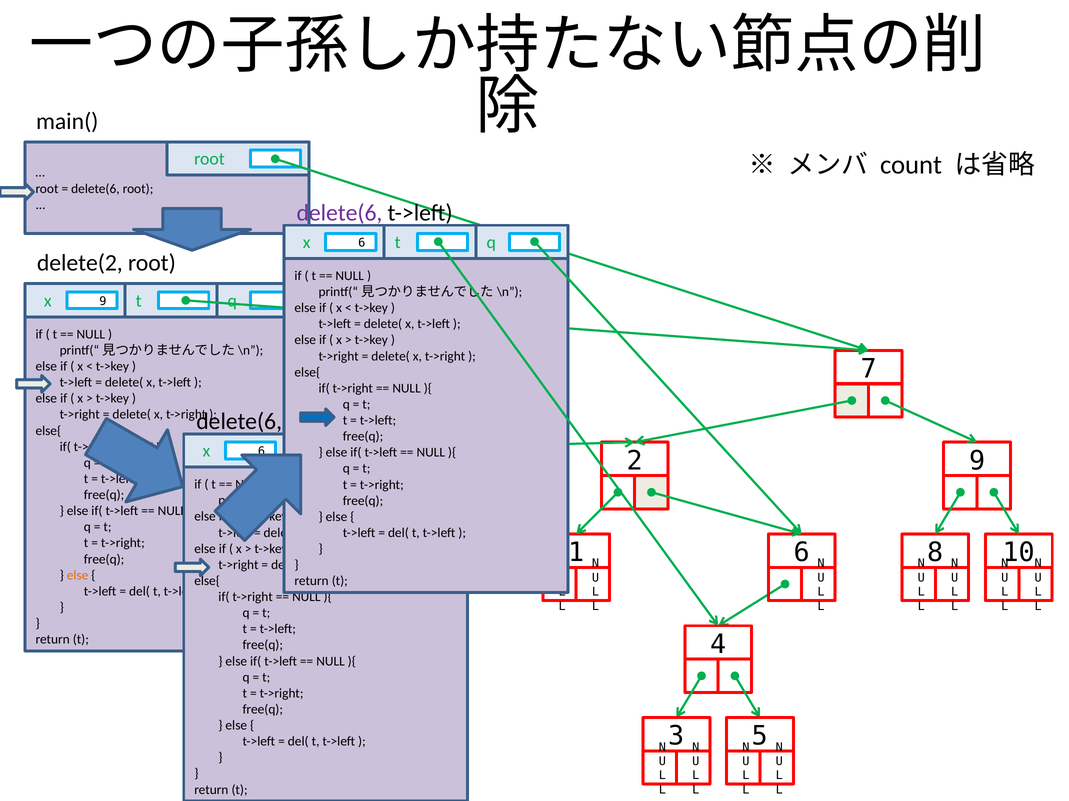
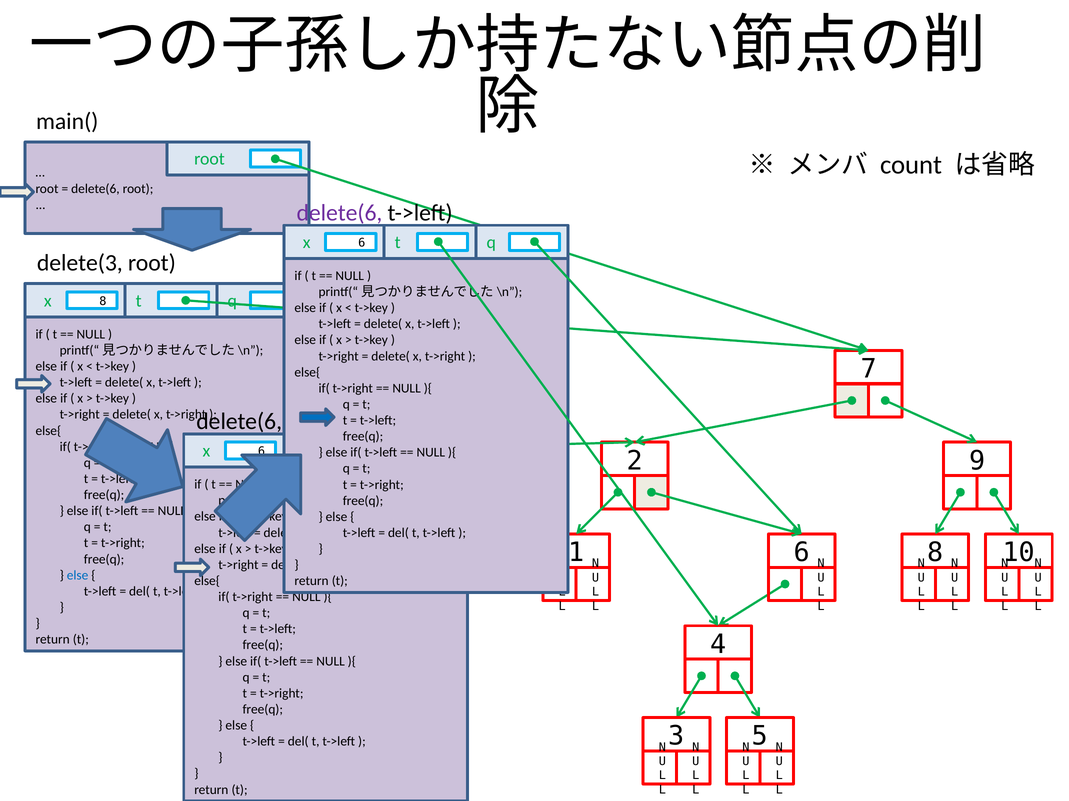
delete(2: delete(2 -> delete(3
x 9: 9 -> 8
else at (78, 576) colour: orange -> blue
